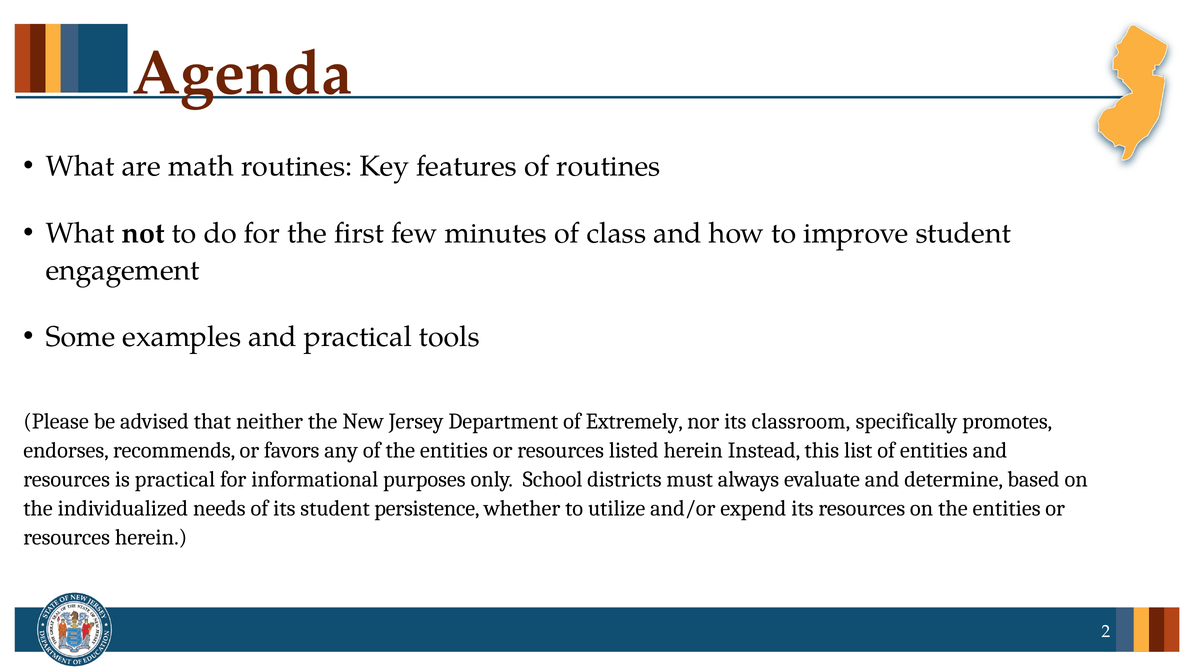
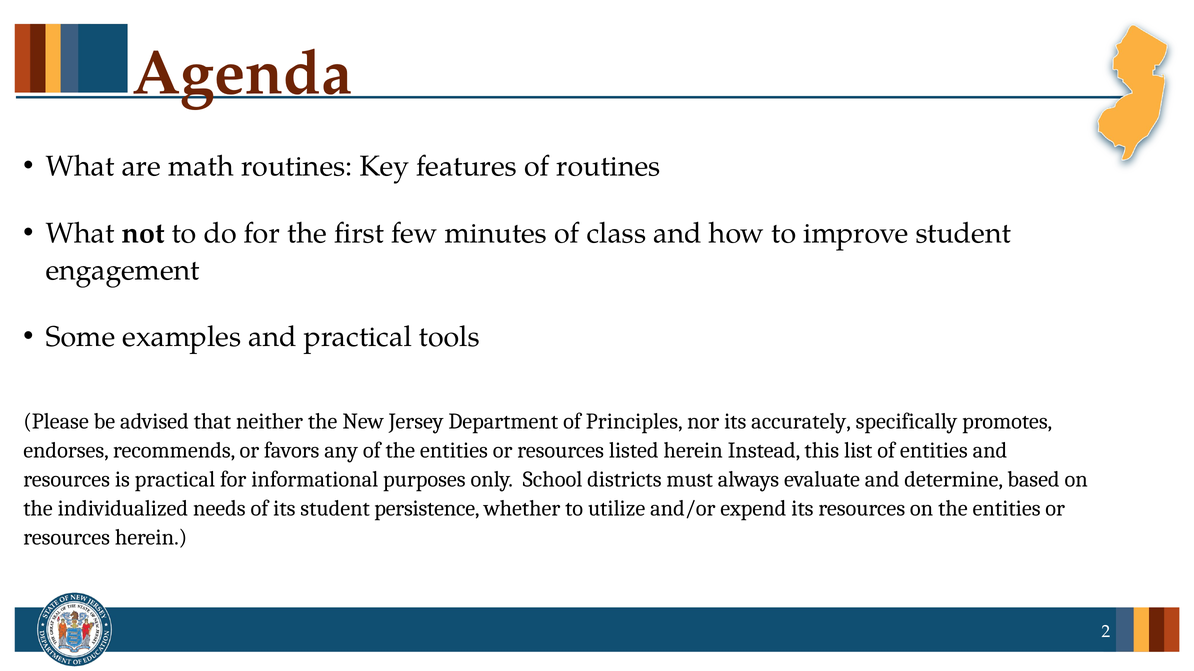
Extremely: Extremely -> Principles
classroom: classroom -> accurately
